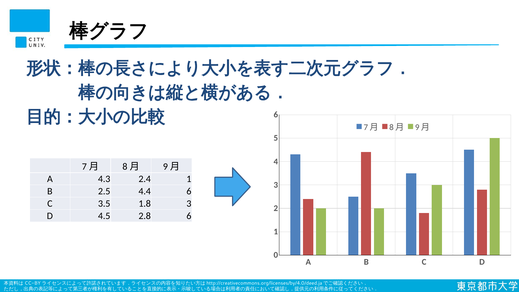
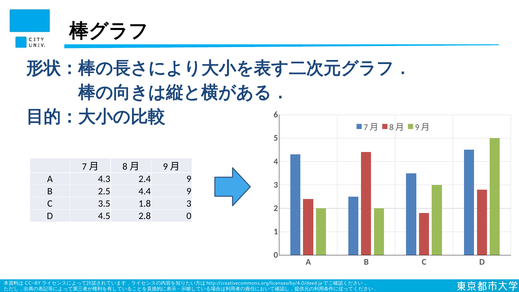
2.4 1: 1 -> 9
4.4 6: 6 -> 9
2.8 6: 6 -> 0
